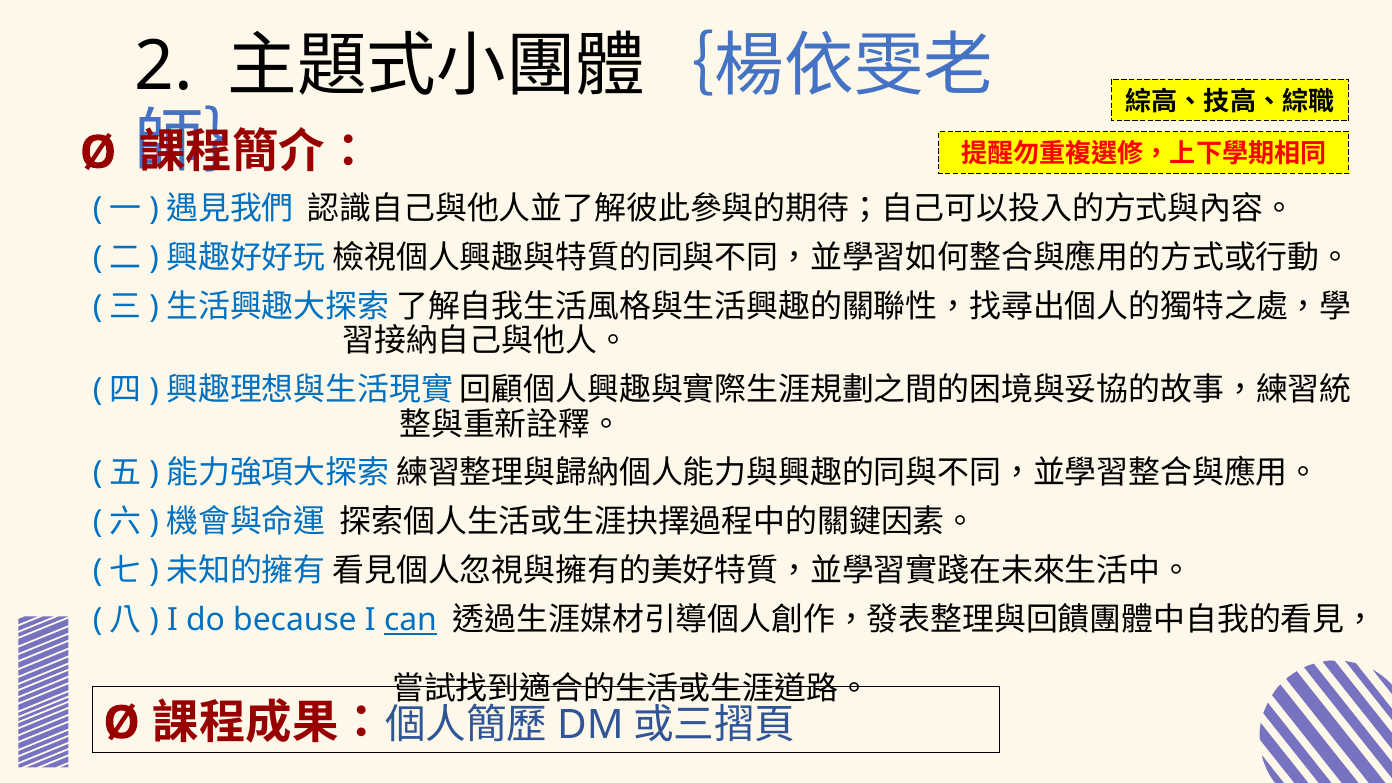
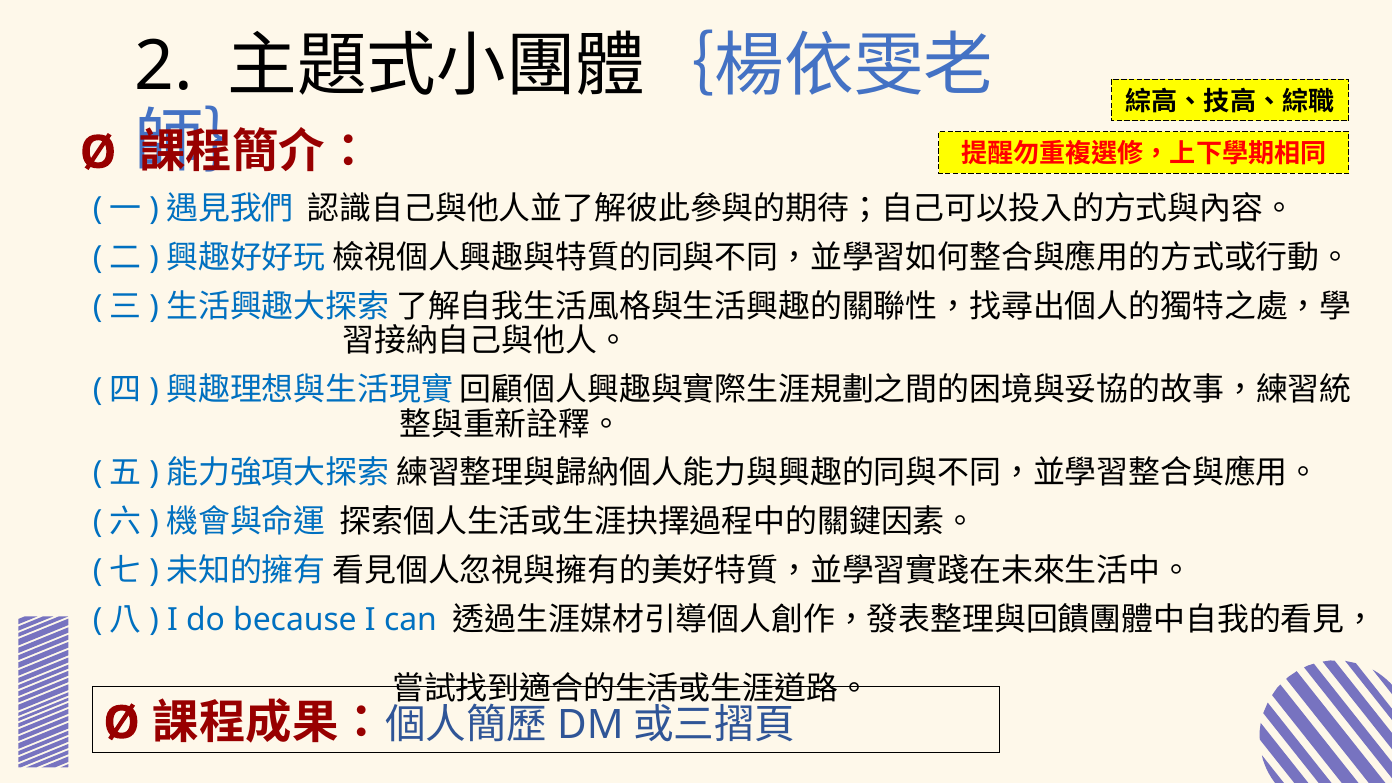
can underline: present -> none
